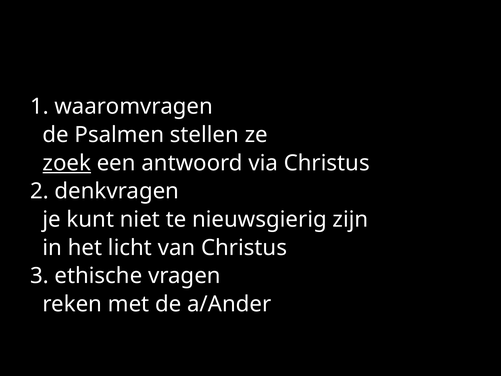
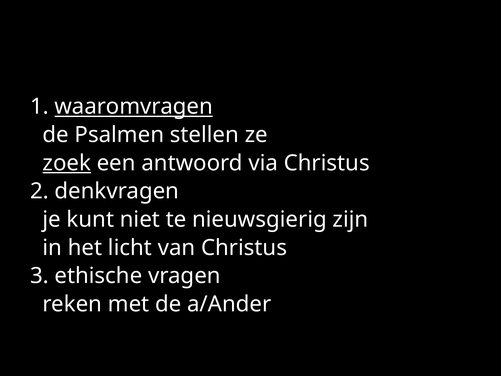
waaromvragen underline: none -> present
